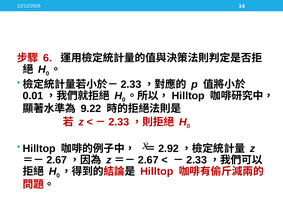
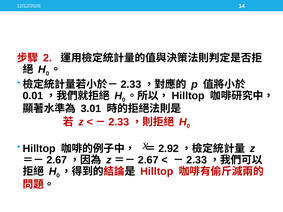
6: 6 -> 2
9.22: 9.22 -> 3.01
